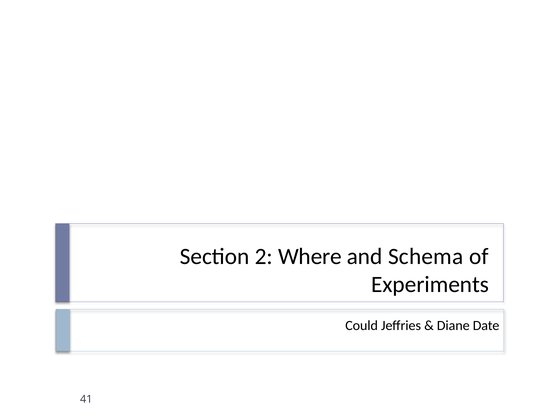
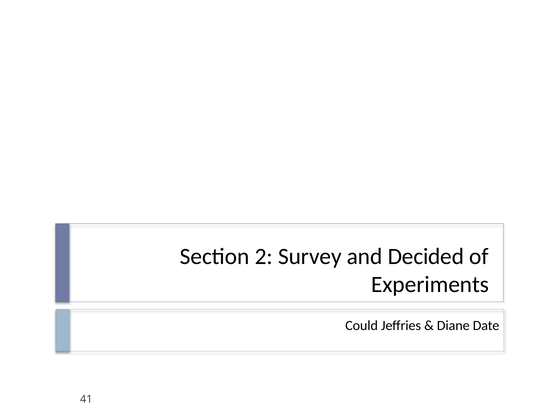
Where: Where -> Survey
Schema: Schema -> Decided
